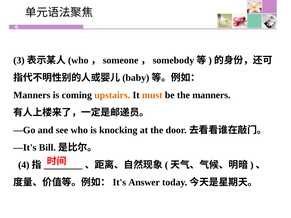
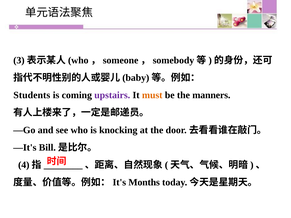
Manners at (32, 95): Manners -> Students
upstairs colour: orange -> purple
Answer: Answer -> Months
